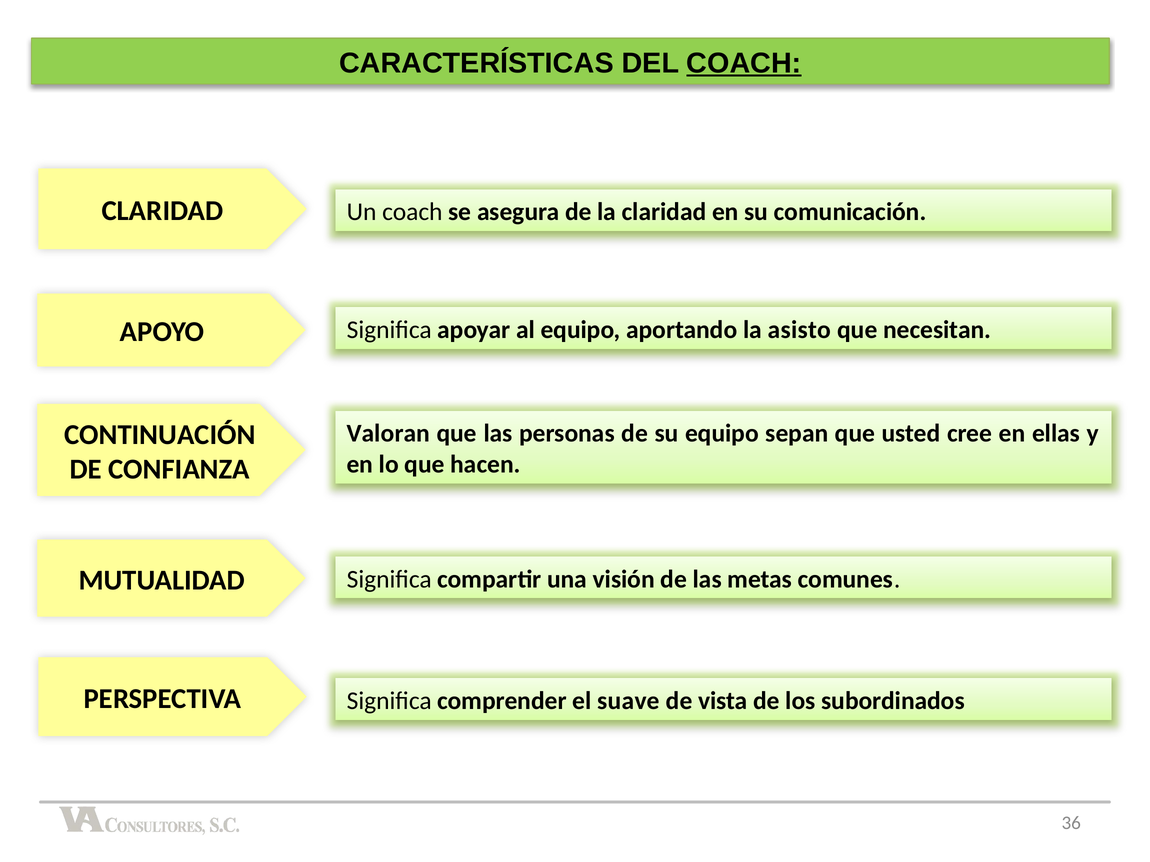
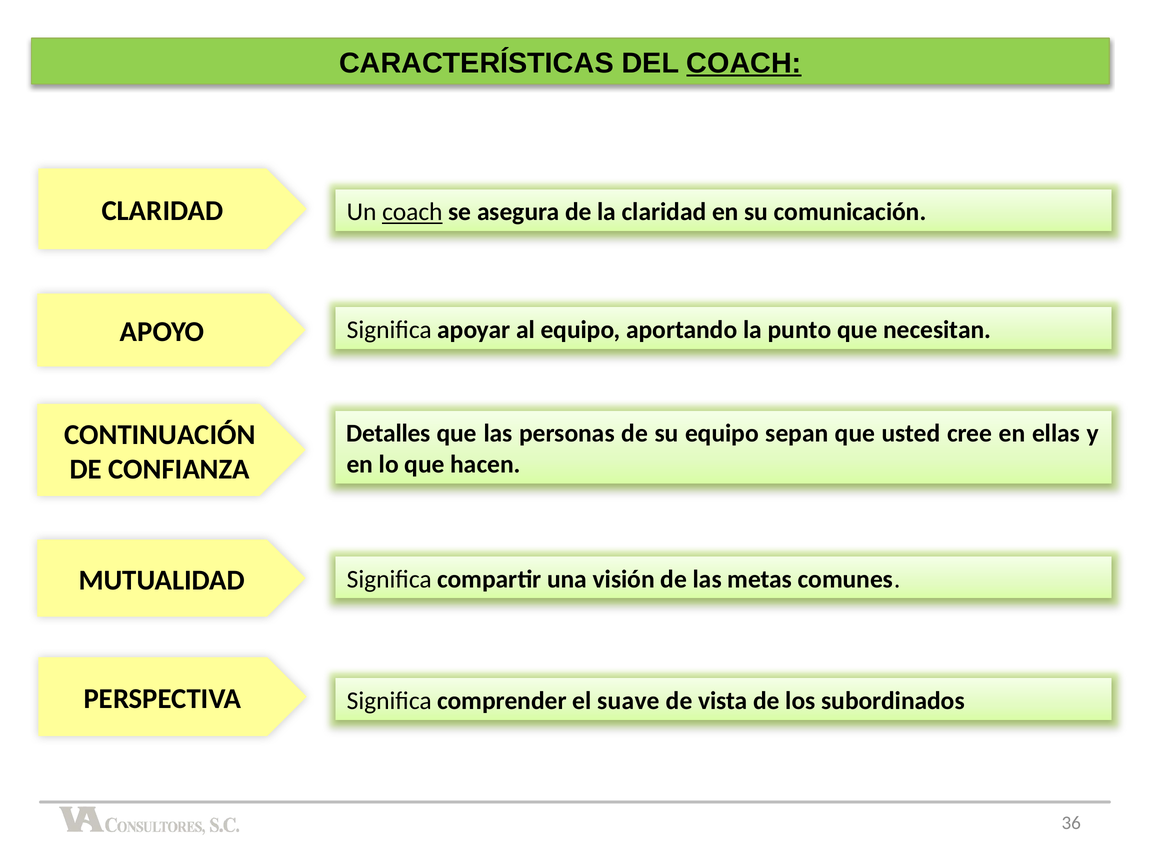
coach at (412, 212) underline: none -> present
asisto: asisto -> punto
Valoran: Valoran -> Detalles
